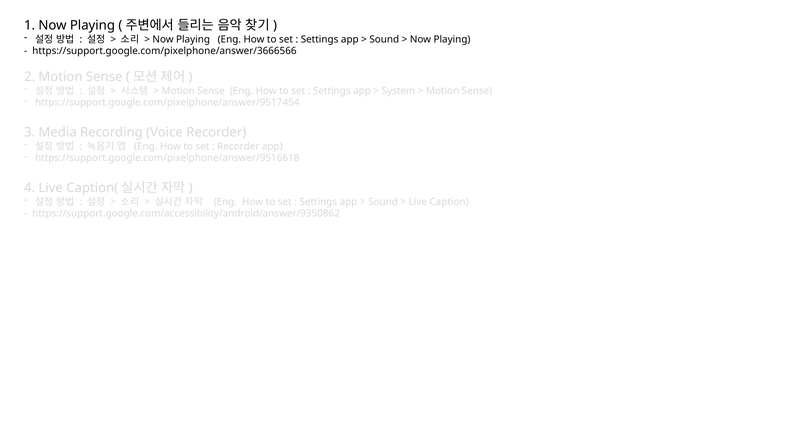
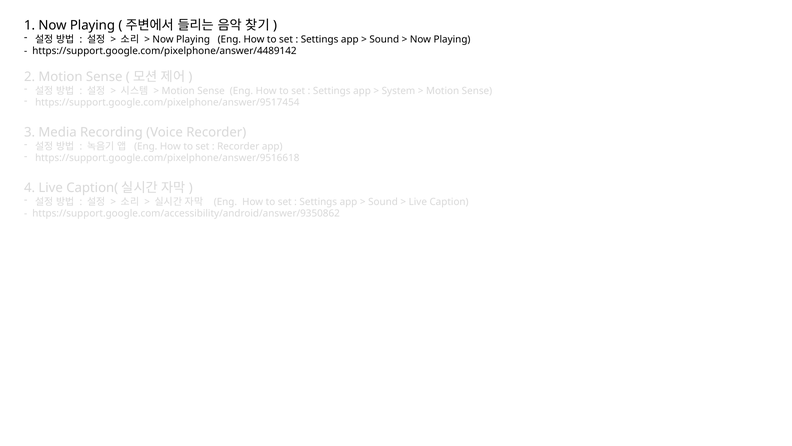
https://support.google.com/pixelphone/answer/3666566: https://support.google.com/pixelphone/answer/3666566 -> https://support.google.com/pixelphone/answer/4489142
